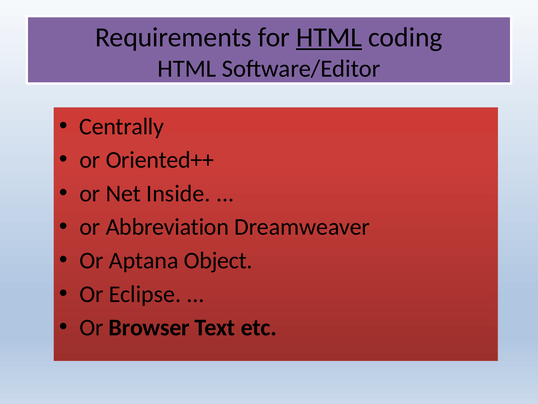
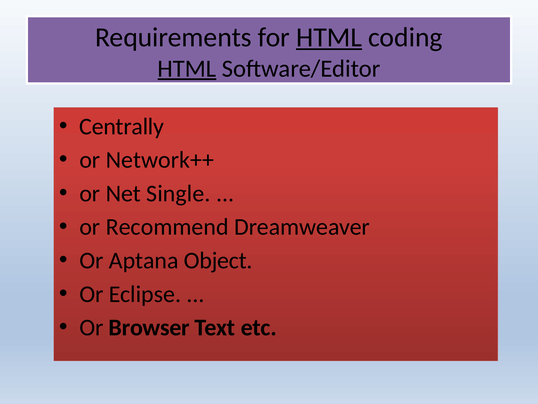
HTML at (187, 69) underline: none -> present
Oriented++: Oriented++ -> Network++
Inside: Inside -> Single
Abbreviation: Abbreviation -> Recommend
